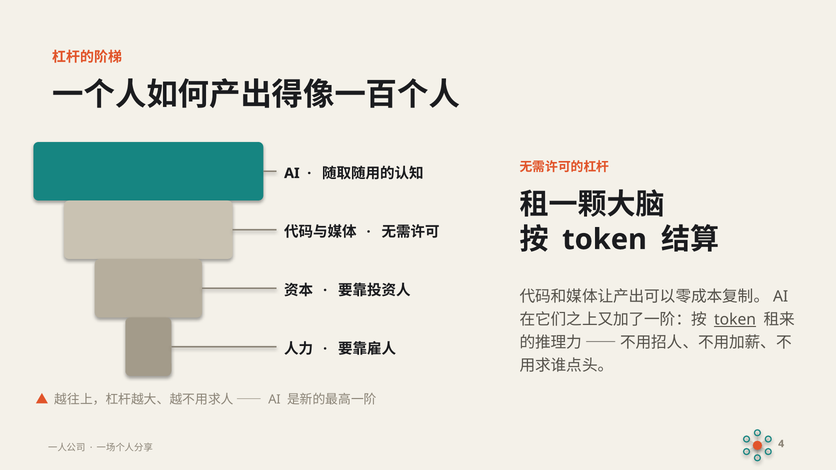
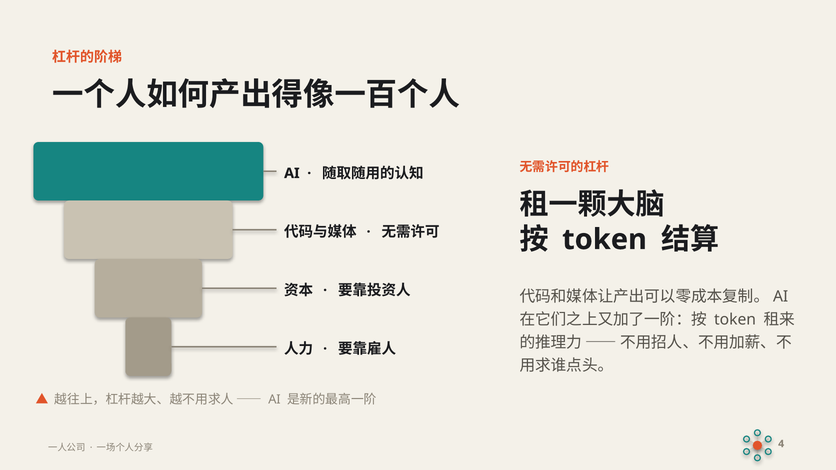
token at (735, 320) underline: present -> none
